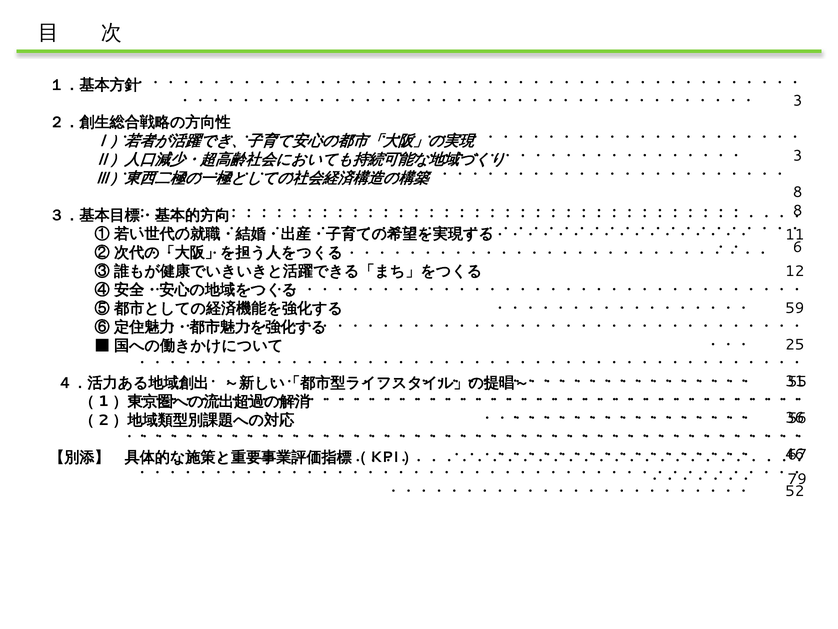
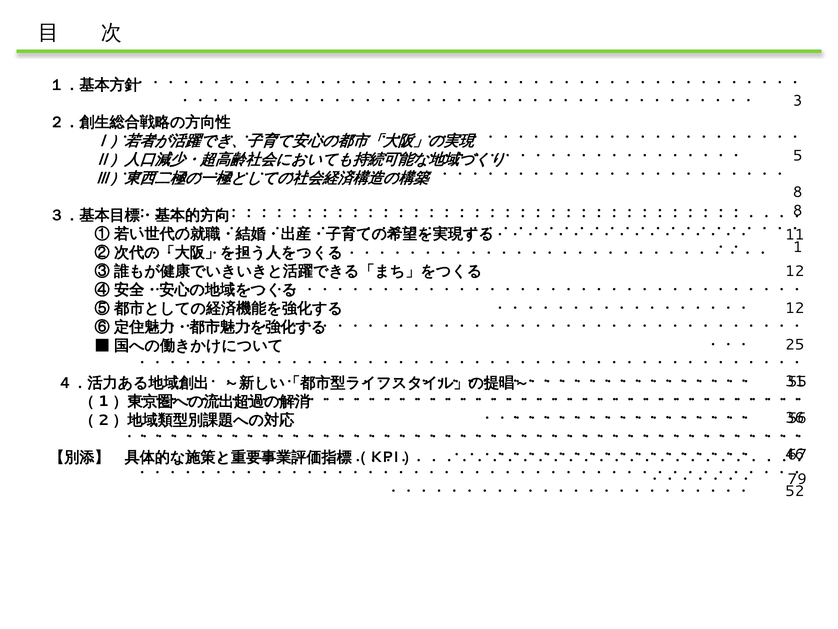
3 at (798, 156): 3 -> 5
6: 6 -> 1
59 at (795, 308): 59 -> 12
